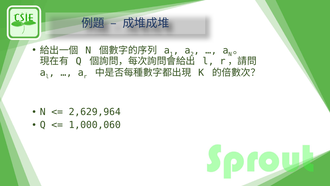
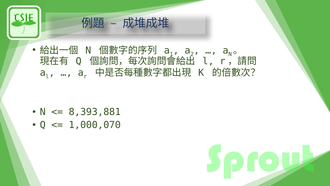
2,629,964: 2,629,964 -> 8,393,881
1,000,060: 1,000,060 -> 1,000,070
